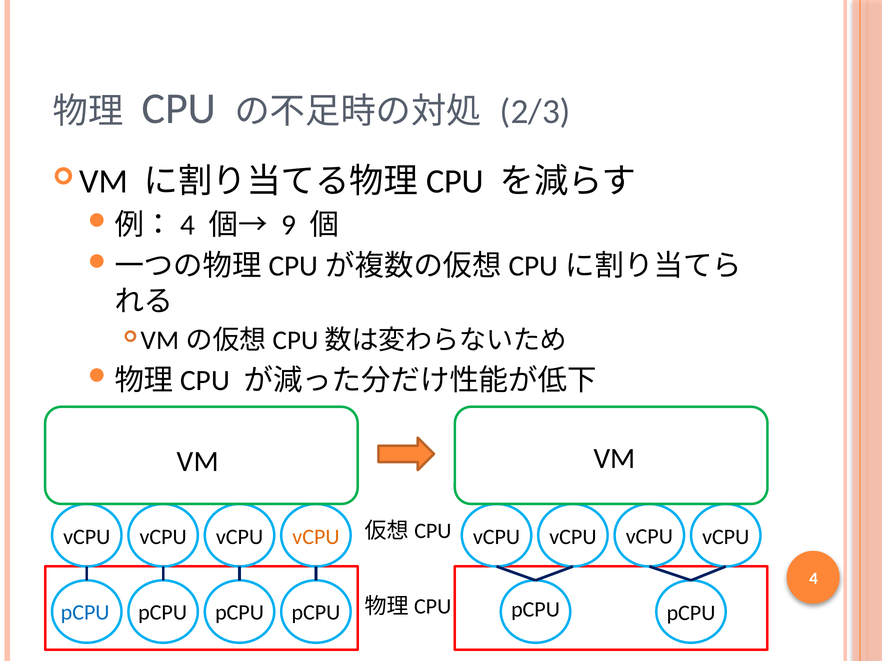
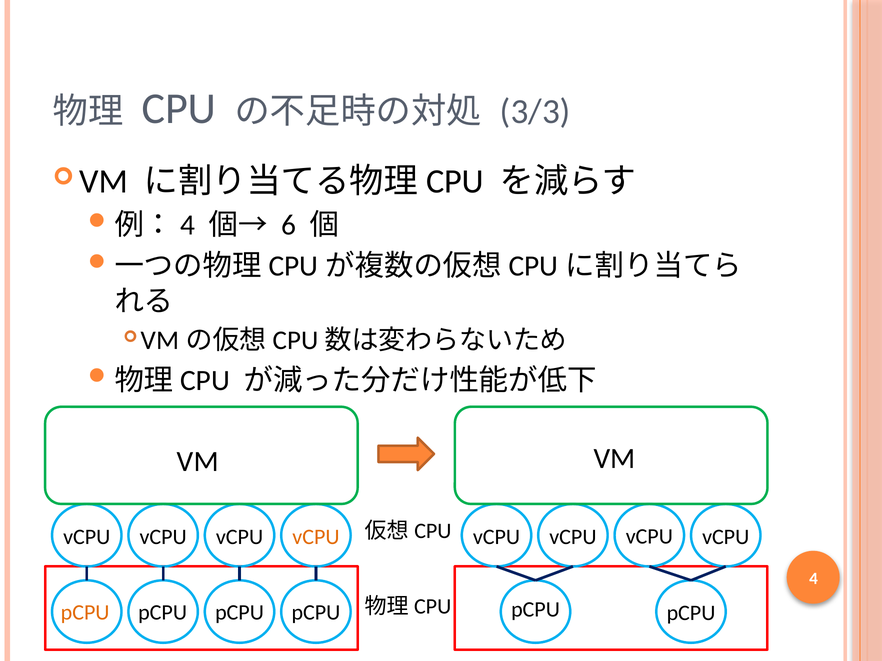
2/3: 2/3 -> 3/3
9: 9 -> 6
pCPU at (85, 613) colour: blue -> orange
